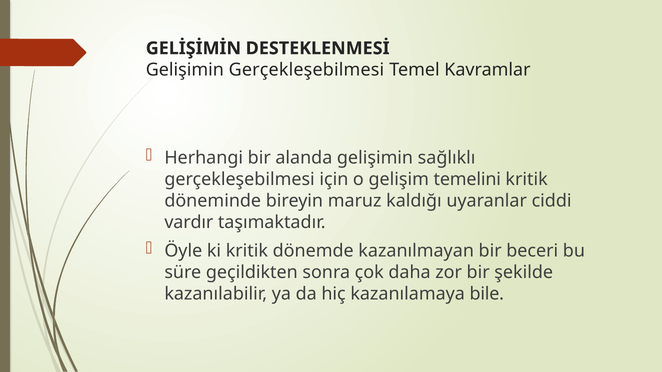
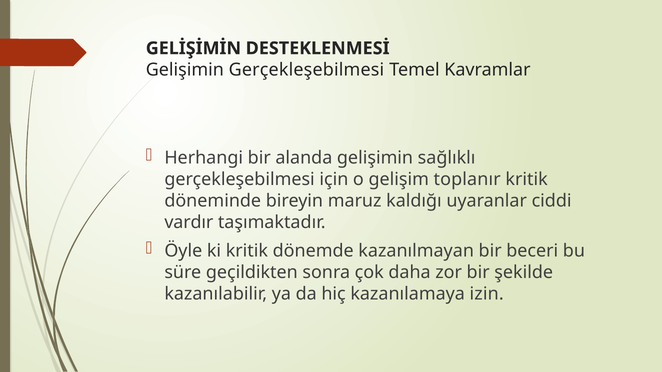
temelini: temelini -> toplanır
bile: bile -> izin
